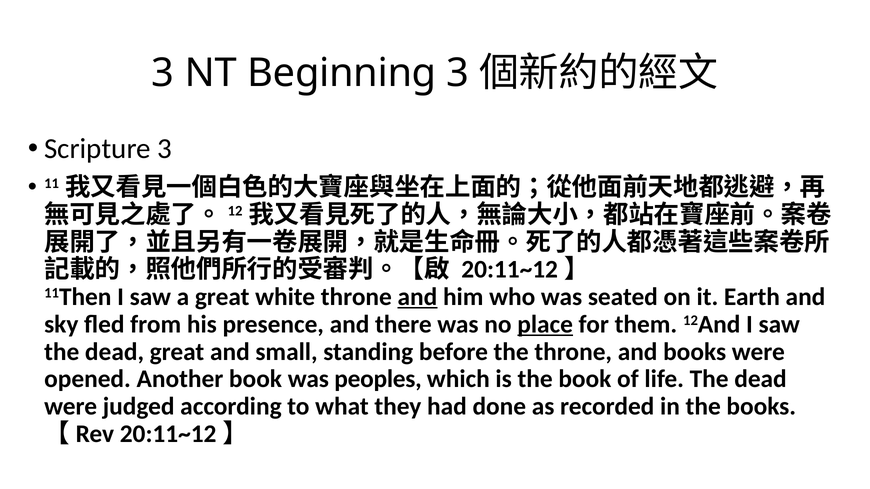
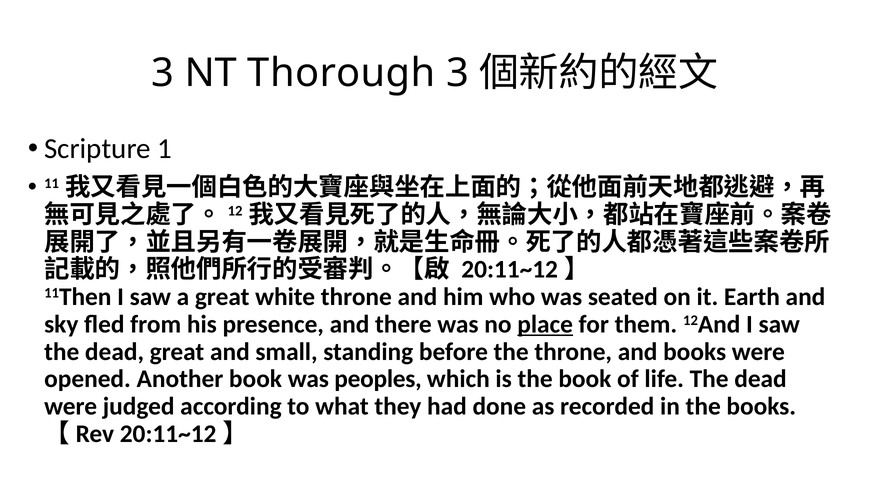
Beginning: Beginning -> Thorough
Scripture 3: 3 -> 1
and at (417, 297) underline: present -> none
